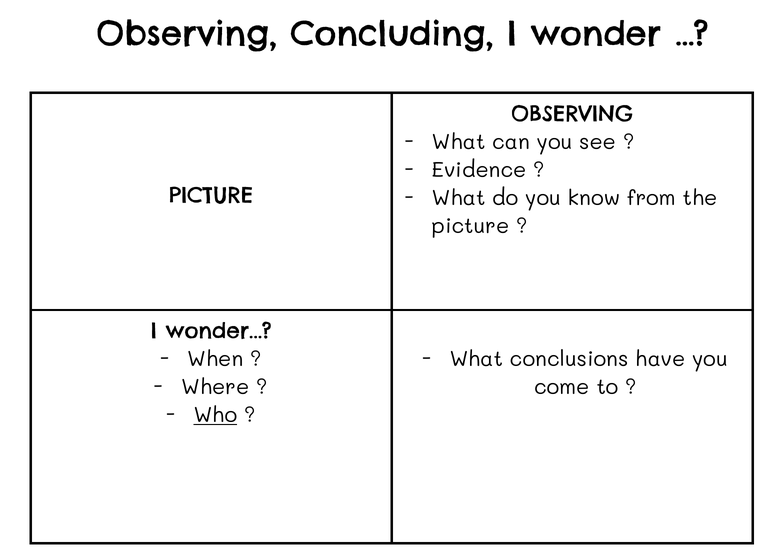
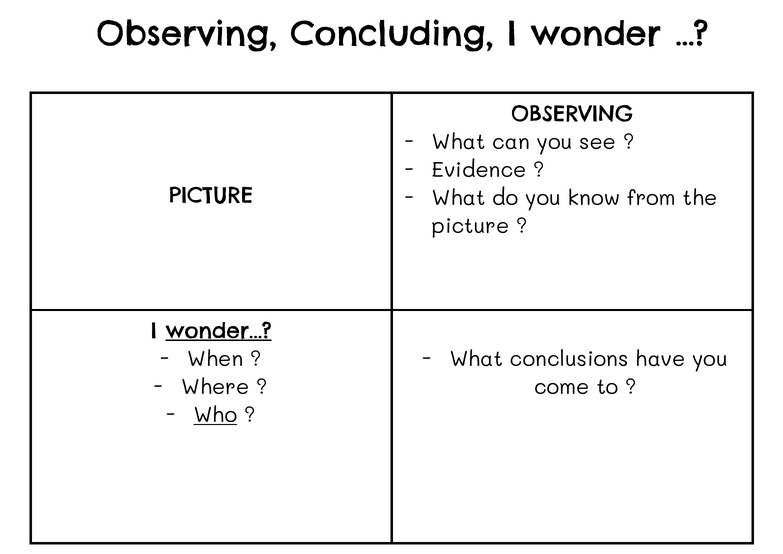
wonder at (219, 331) underline: none -> present
